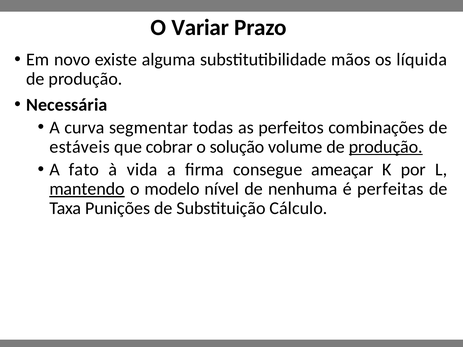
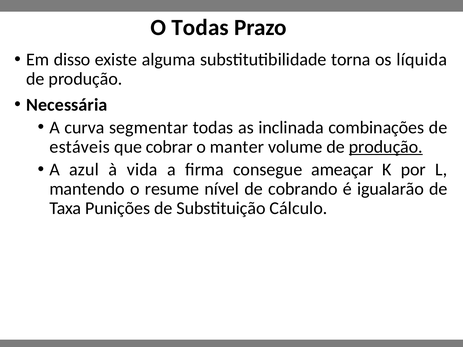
O Variar: Variar -> Todas
novo: novo -> disso
mãos: mãos -> torna
perfeitos: perfeitos -> inclinada
solução: solução -> manter
fato: fato -> azul
mantendo underline: present -> none
modelo: modelo -> resume
nenhuma: nenhuma -> cobrando
perfeitas: perfeitas -> igualarão
